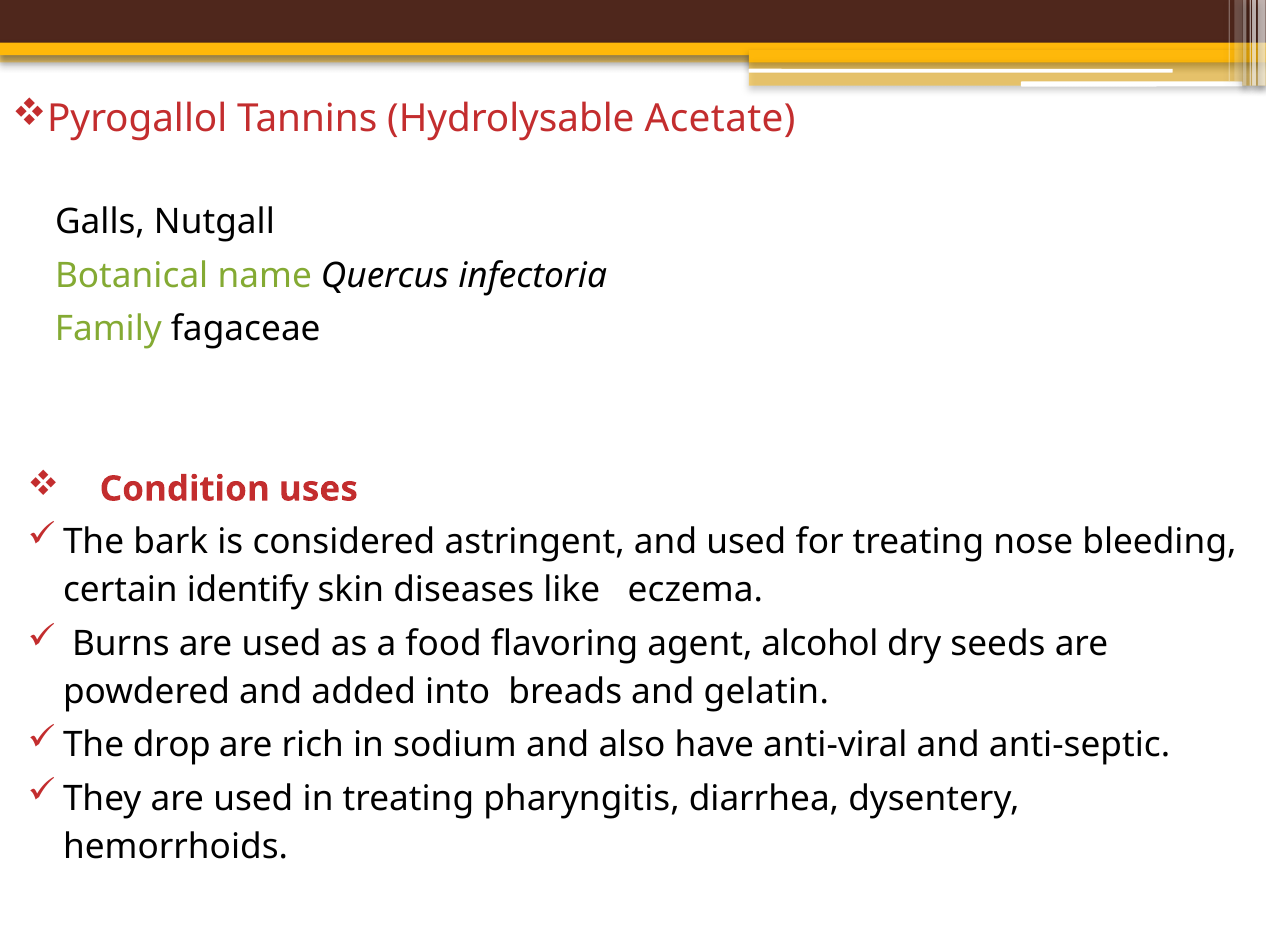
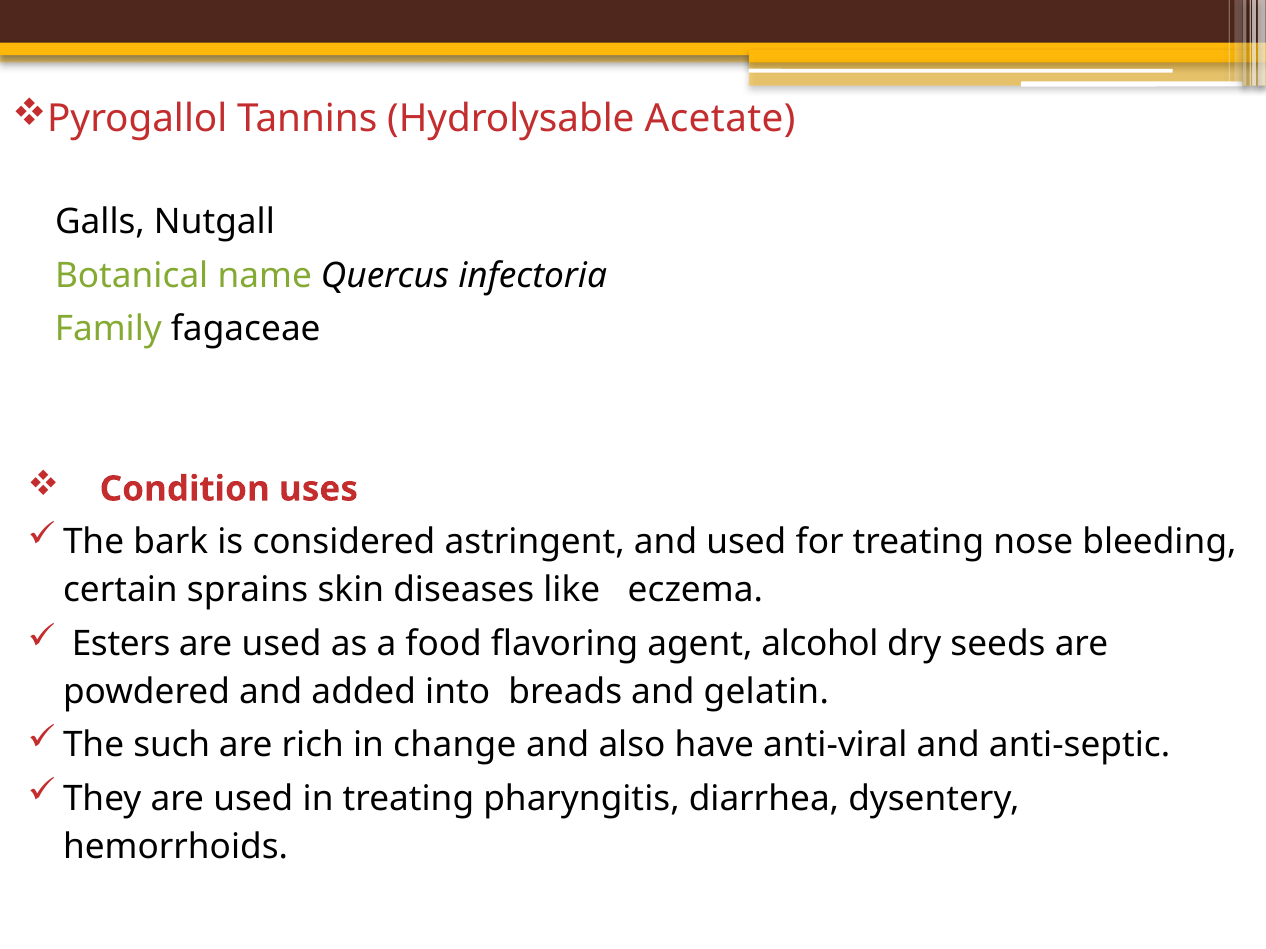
identify: identify -> sprains
Burns: Burns -> Esters
drop: drop -> such
sodium: sodium -> change
